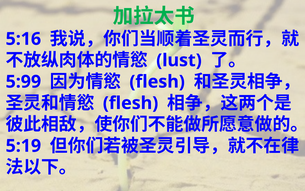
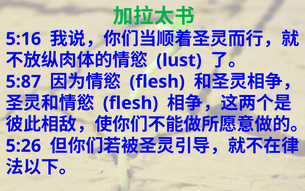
5:99: 5:99 -> 5:87
5:19: 5:19 -> 5:26
